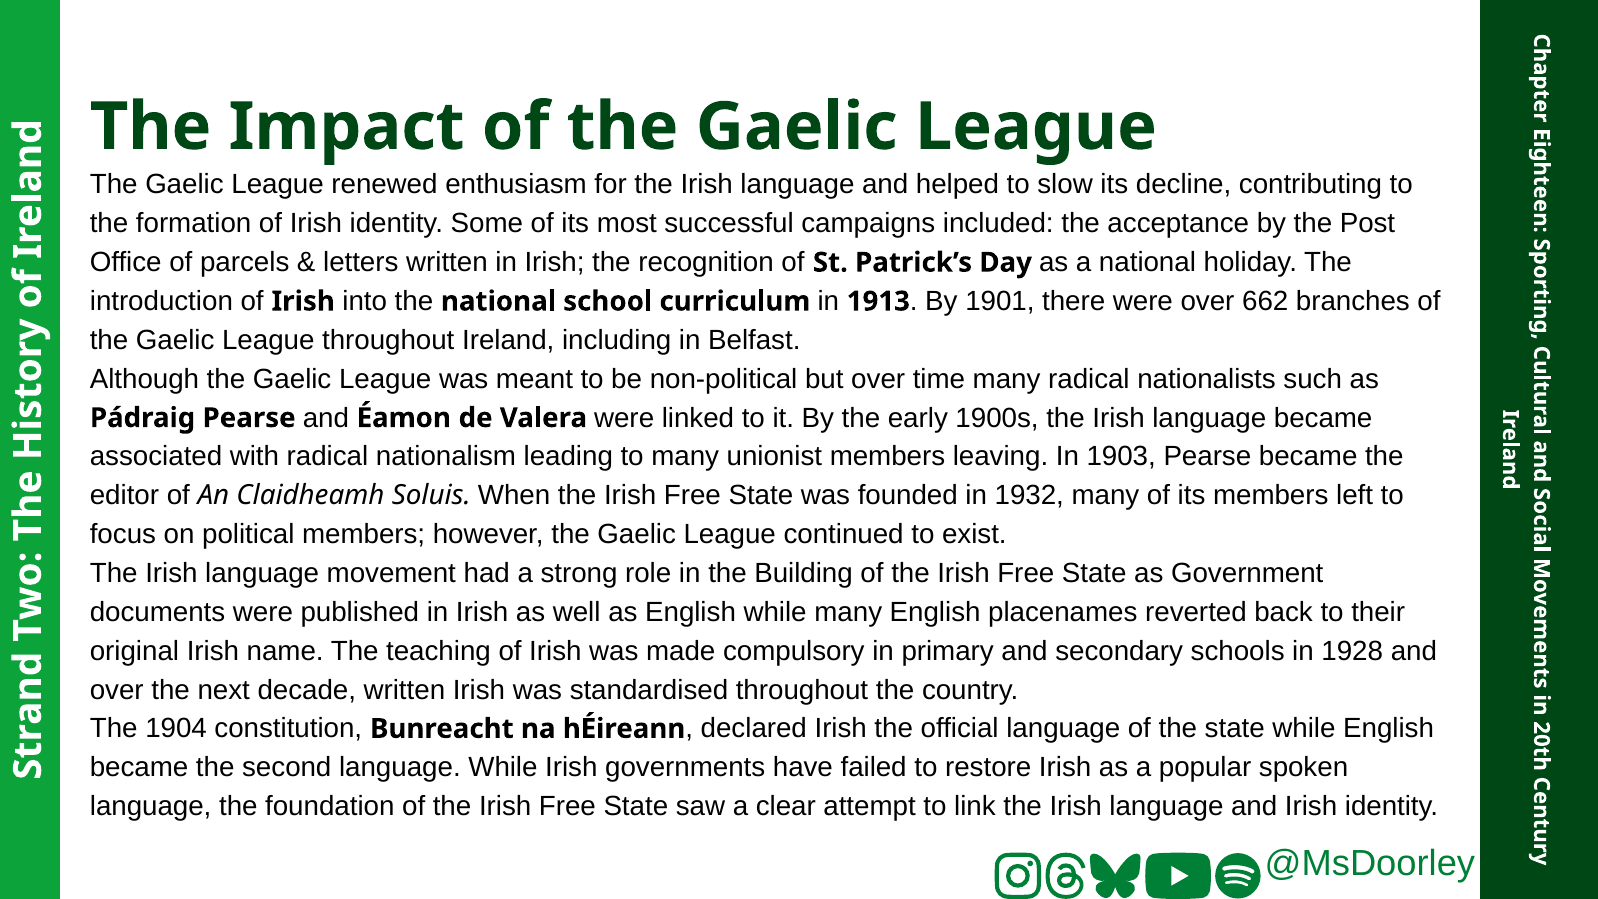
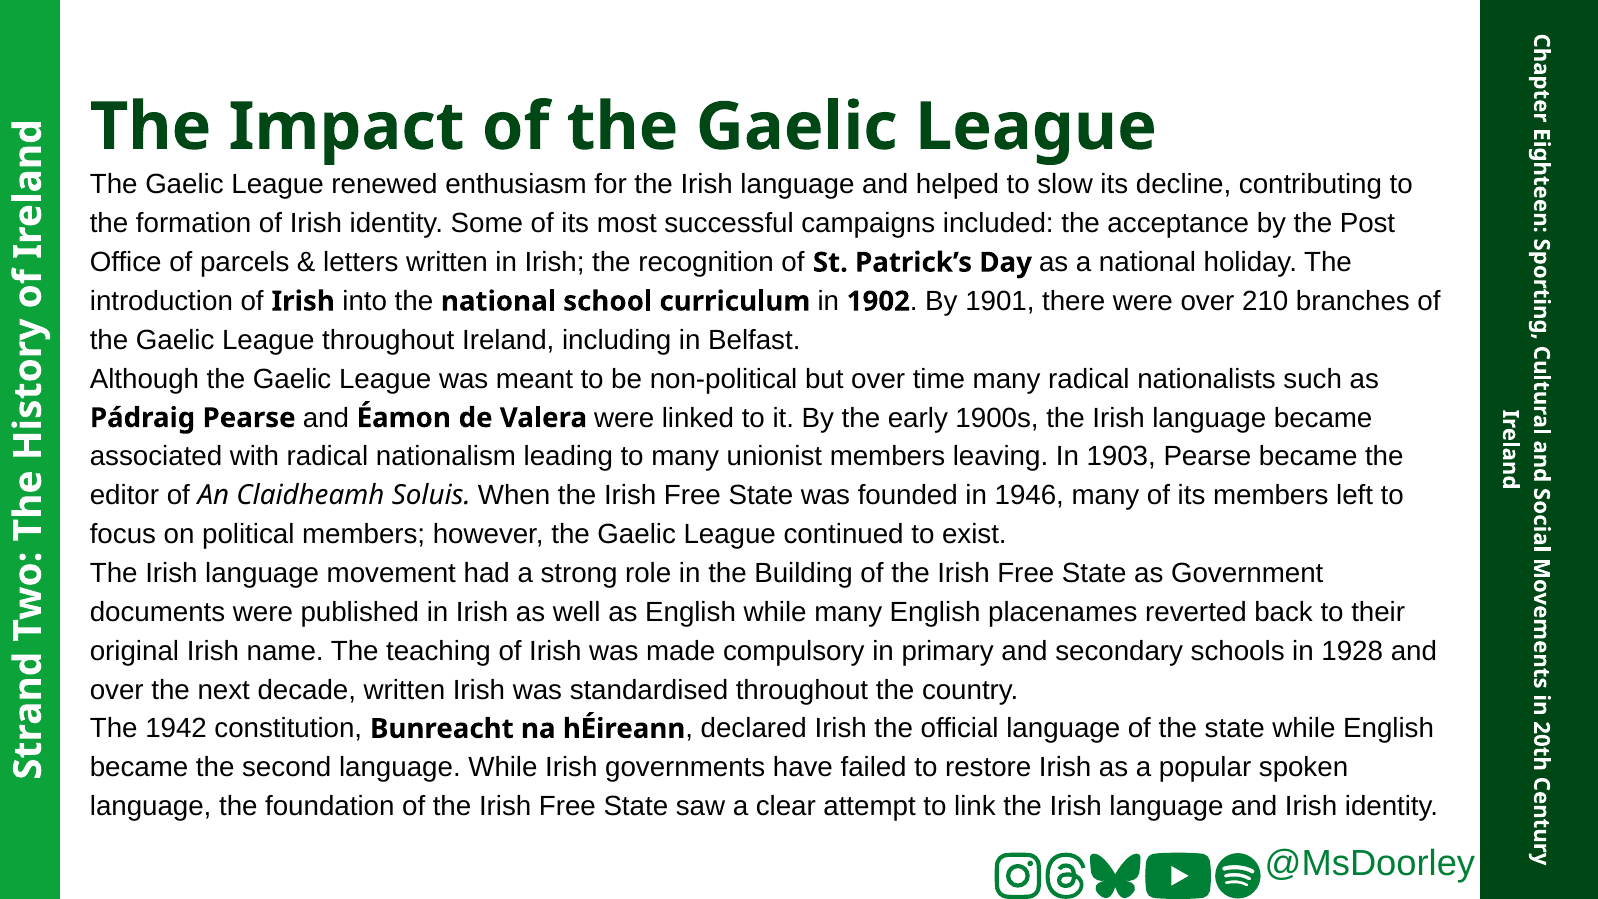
1913: 1913 -> 1902
662: 662 -> 210
1932: 1932 -> 1946
1904: 1904 -> 1942
